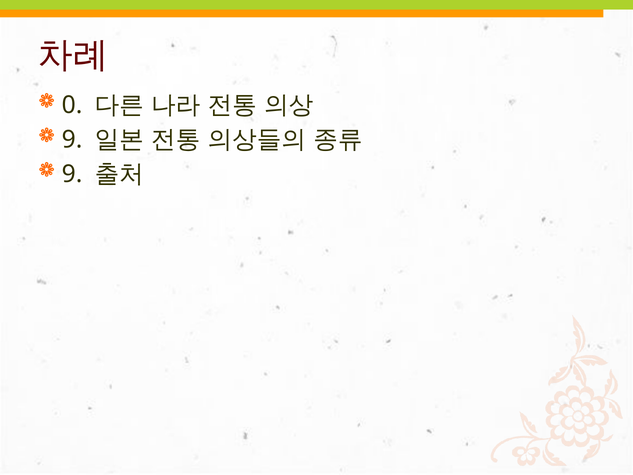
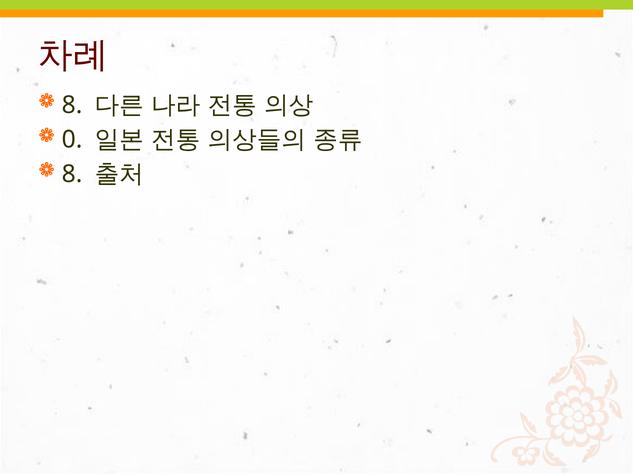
0 at (72, 105): 0 -> 8
9 at (72, 139): 9 -> 0
9 at (72, 174): 9 -> 8
